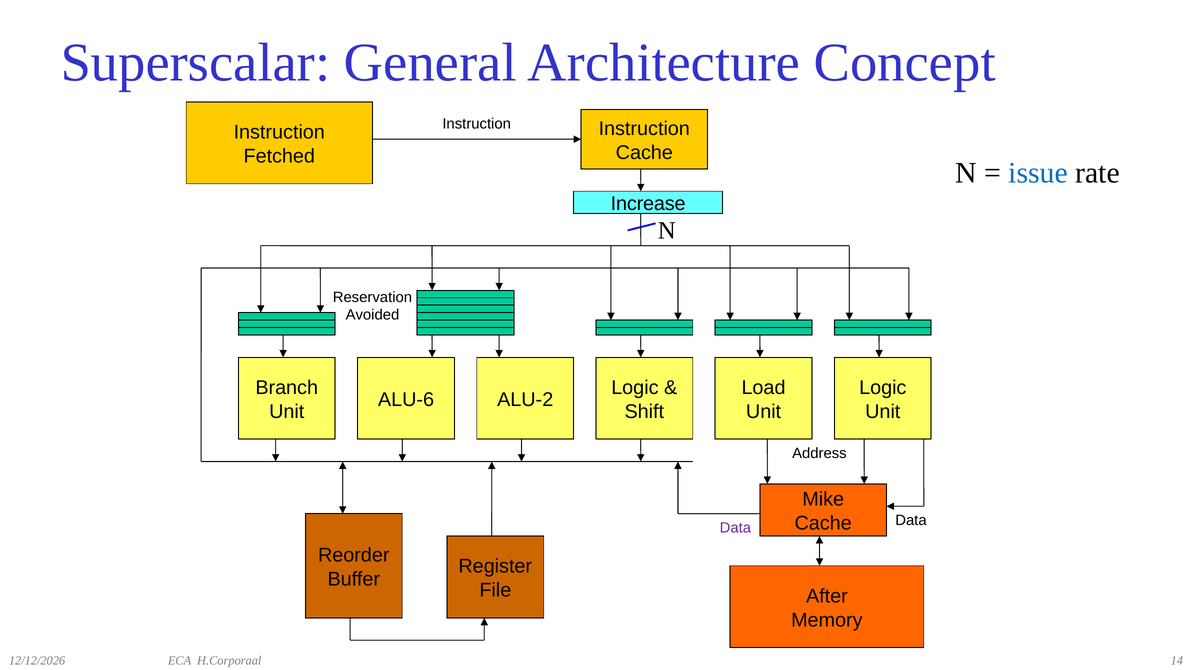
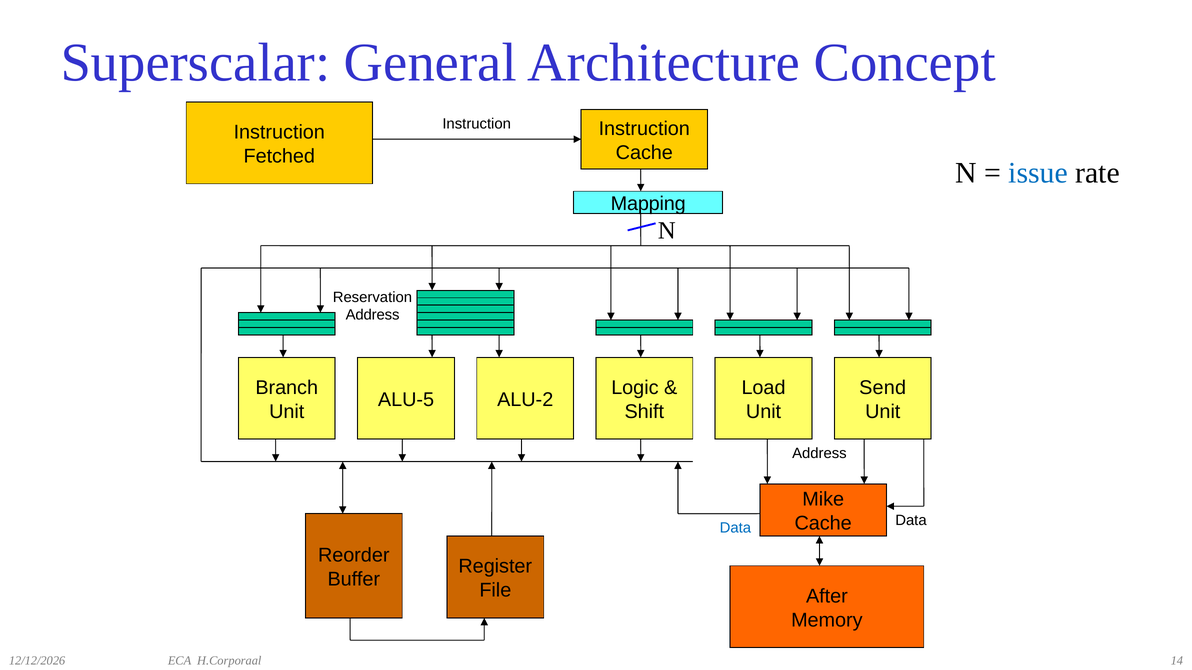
Increase: Increase -> Mapping
Avoided at (372, 315): Avoided -> Address
Logic at (883, 388): Logic -> Send
ALU-6: ALU-6 -> ALU-5
Data at (735, 528) colour: purple -> blue
